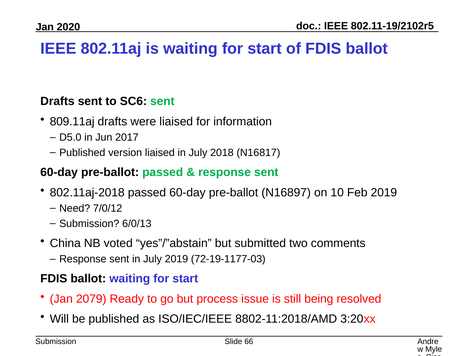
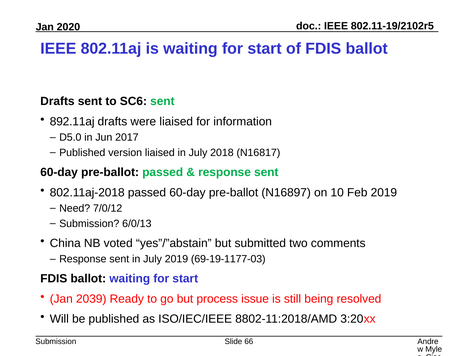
809.11aj: 809.11aj -> 892.11aj
72-19-1177-03: 72-19-1177-03 -> 69-19-1177-03
2079: 2079 -> 2039
